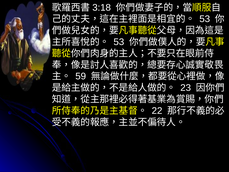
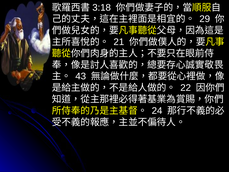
53 at (205, 19): 53 -> 29
53 at (119, 42): 53 -> 21
59: 59 -> 43
23: 23 -> 22
22: 22 -> 24
